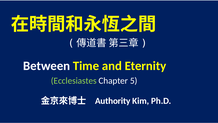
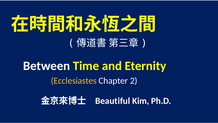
Ecclesiastes colour: light green -> yellow
5: 5 -> 2
Authority: Authority -> Beautiful
